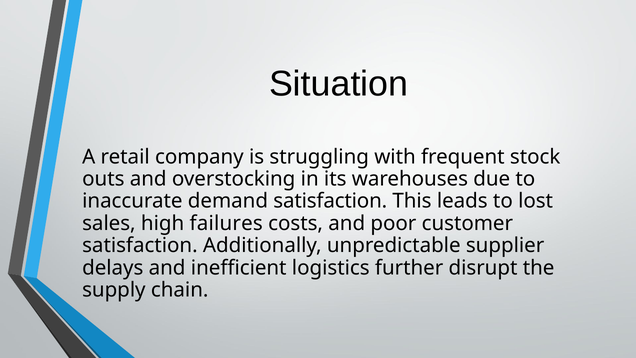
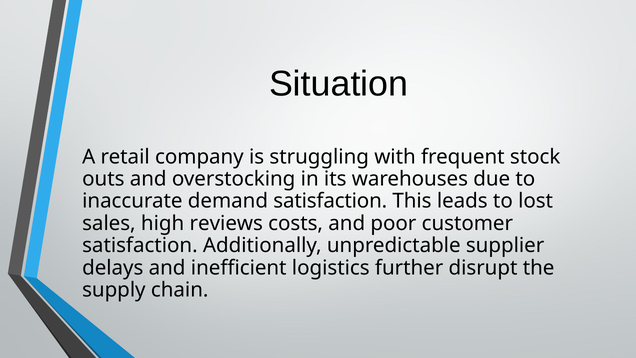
failures: failures -> reviews
